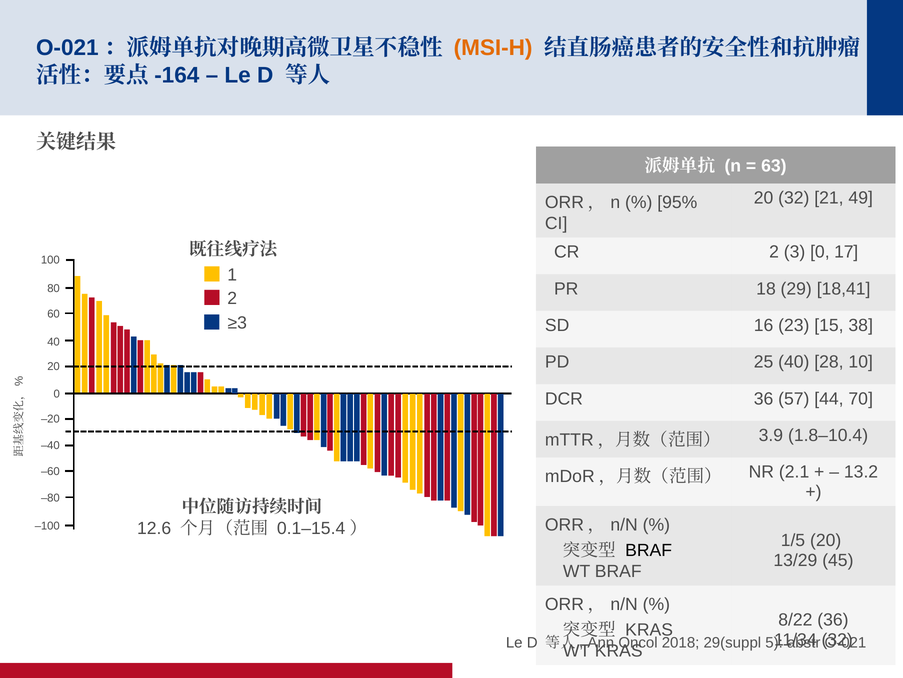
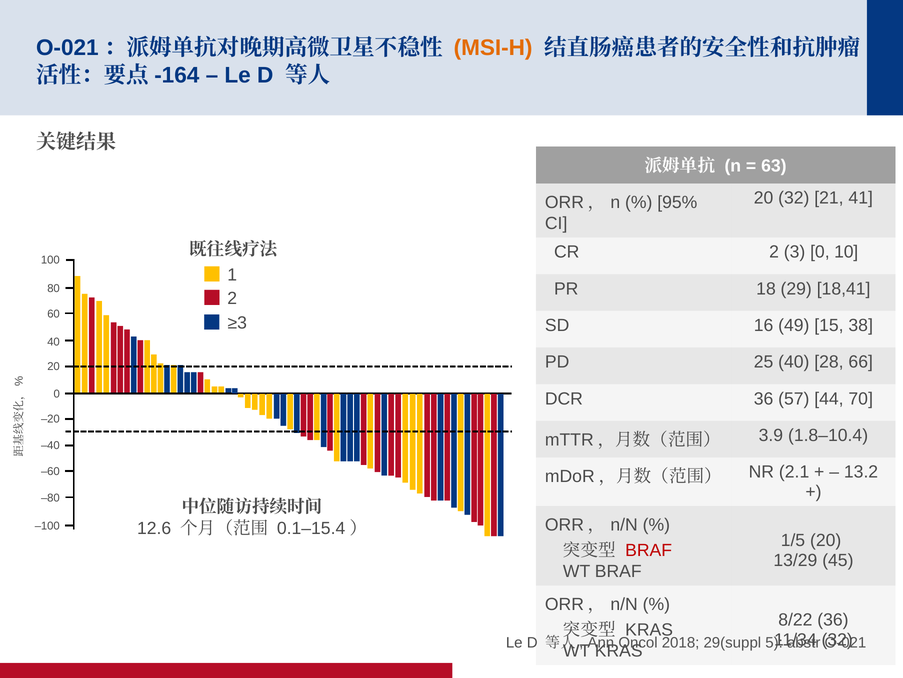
49: 49 -> 41
17: 17 -> 10
23: 23 -> 49
10: 10 -> 66
BRAF at (649, 550) colour: black -> red
